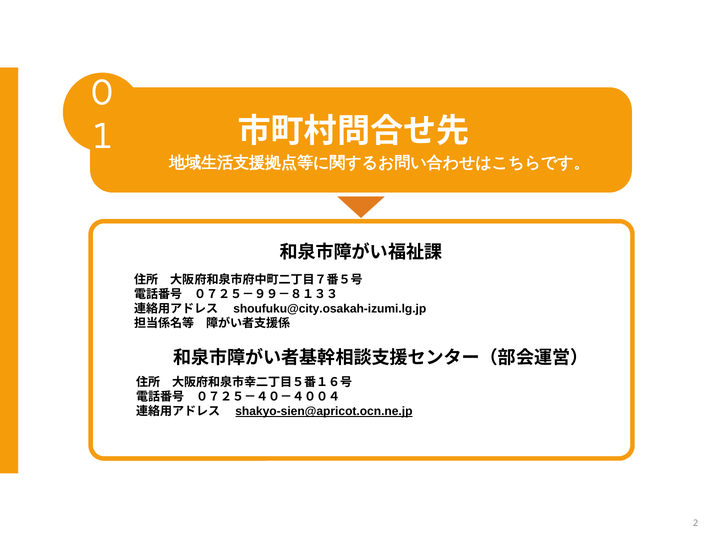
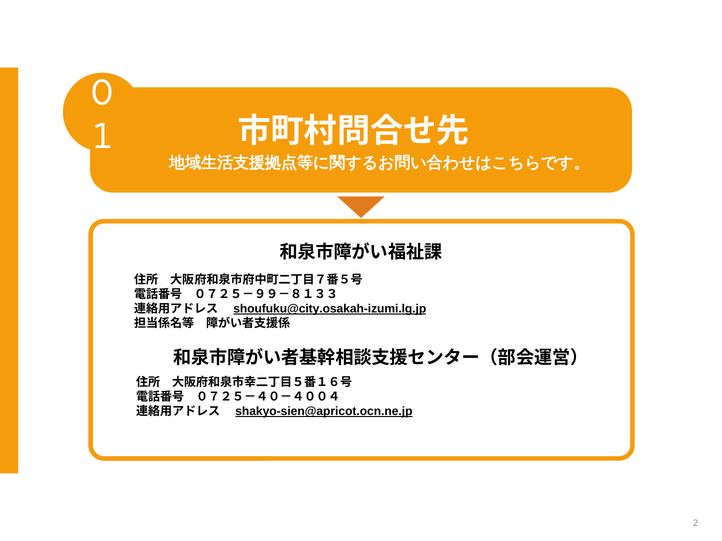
shoufuku@city.osakah-izumi.lg.jp underline: none -> present
